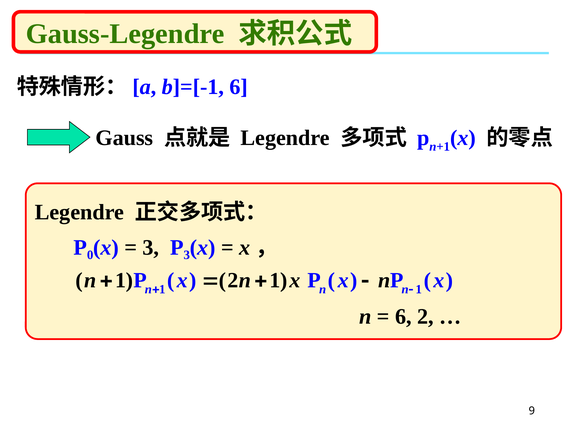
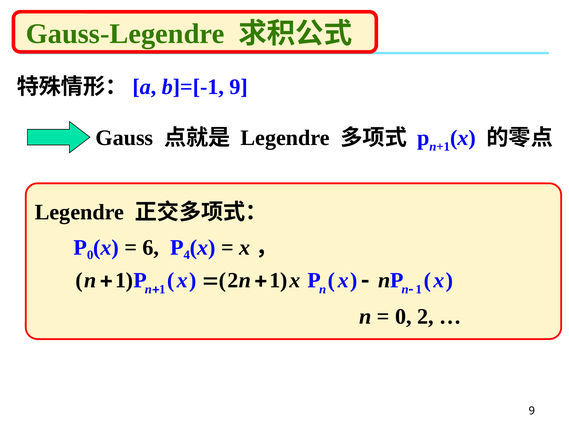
b]=[-1 6: 6 -> 9
3 at (151, 248): 3 -> 6
3 at (187, 255): 3 -> 4
6 at (403, 317): 6 -> 0
